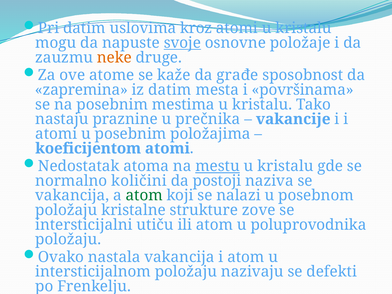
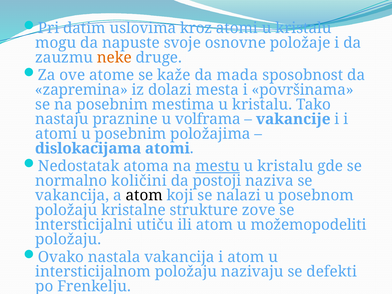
svoje underline: present -> none
građe: građe -> mada
iz datim: datim -> dolazi
prečnika: prečnika -> volframa
koeficijentom: koeficijentom -> dislokacijama
atom at (144, 195) colour: green -> black
poluprovodnika: poluprovodnika -> možemopodeliti
